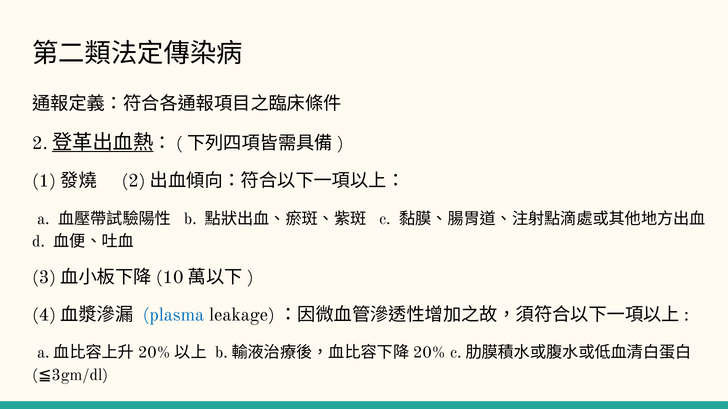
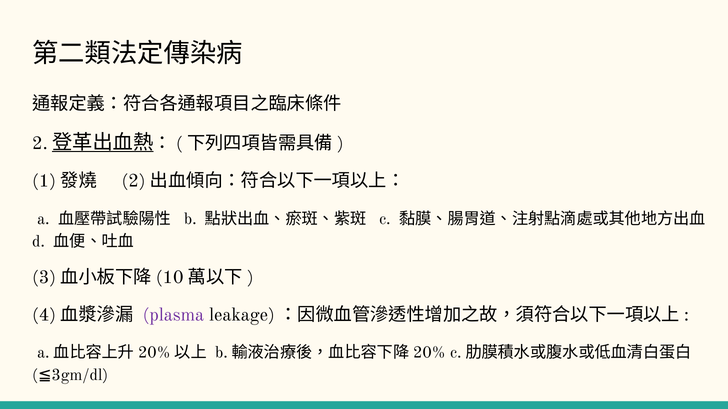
plasma colour: blue -> purple
